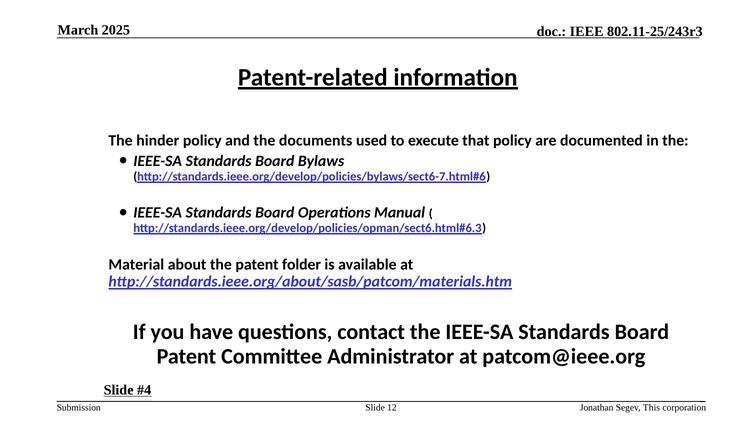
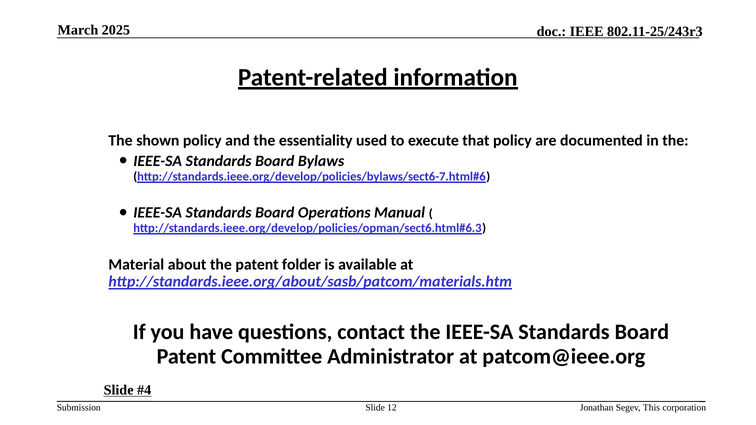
hinder: hinder -> shown
documents: documents -> essentiality
